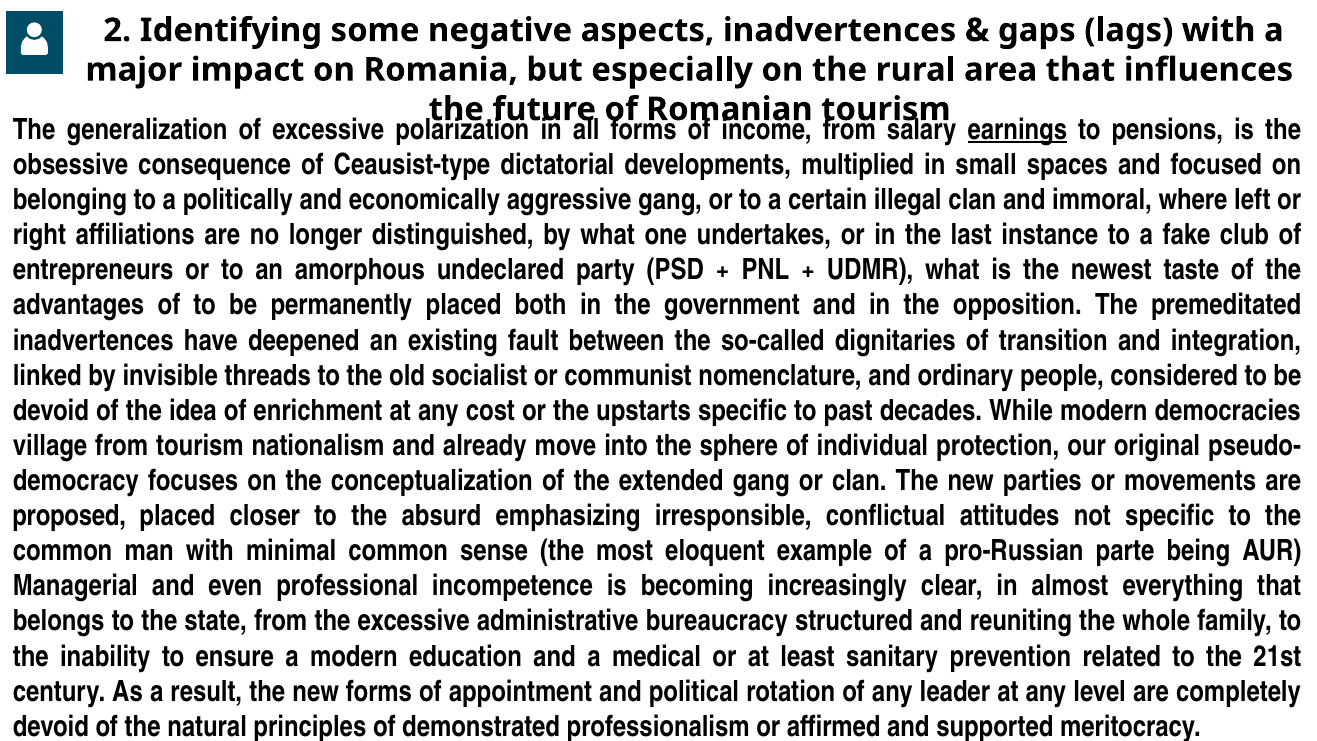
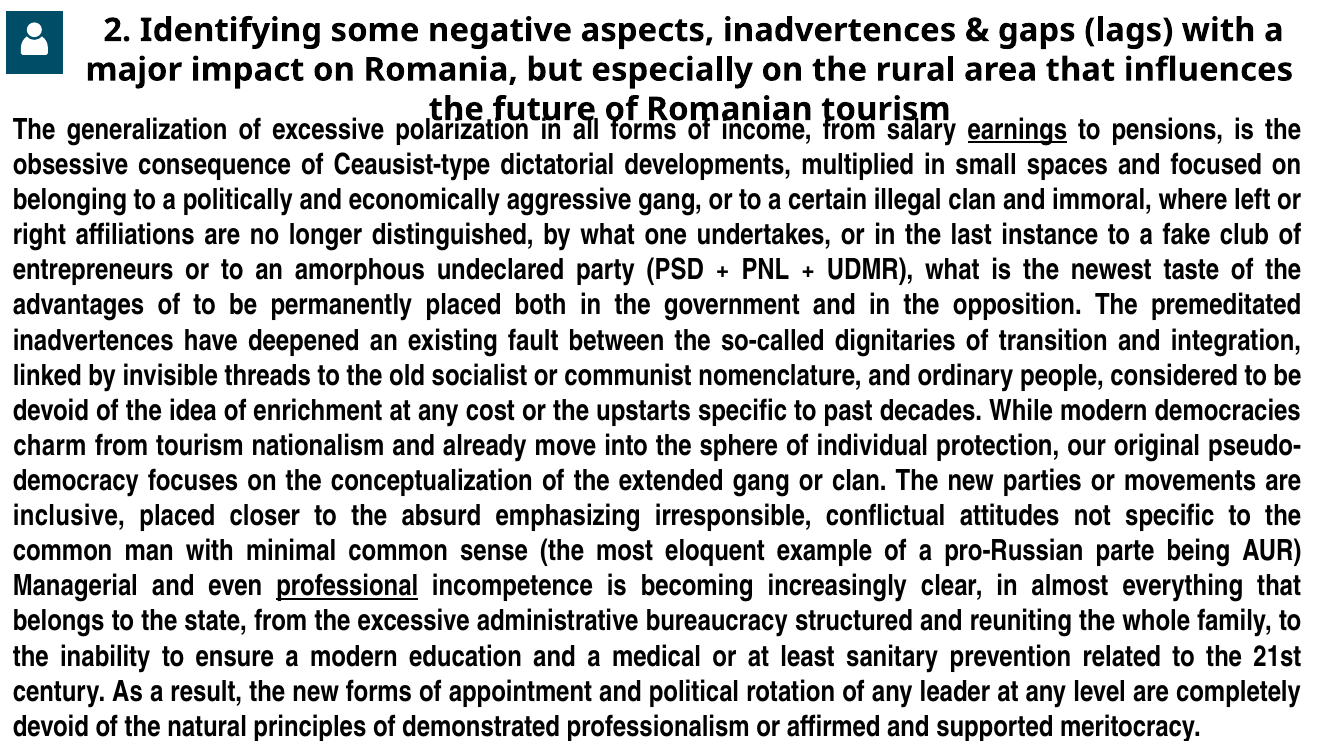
village: village -> charm
proposed: proposed -> inclusive
professional underline: none -> present
